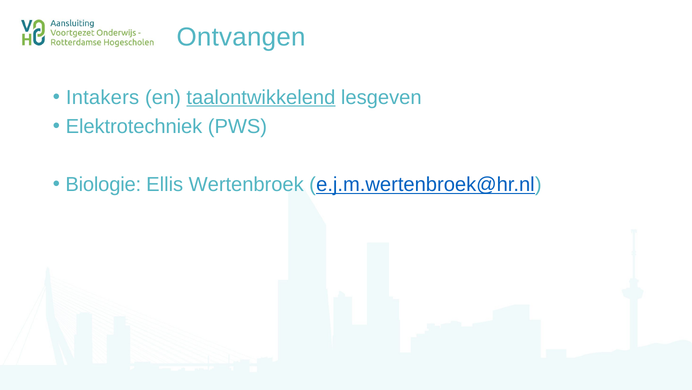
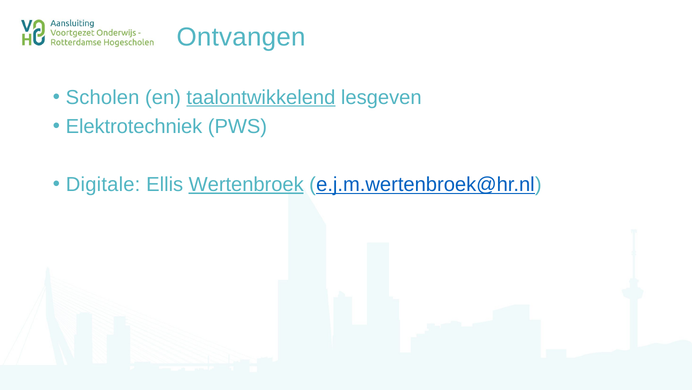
Intakers: Intakers -> Scholen
Biologie: Biologie -> Digitale
Wertenbroek underline: none -> present
